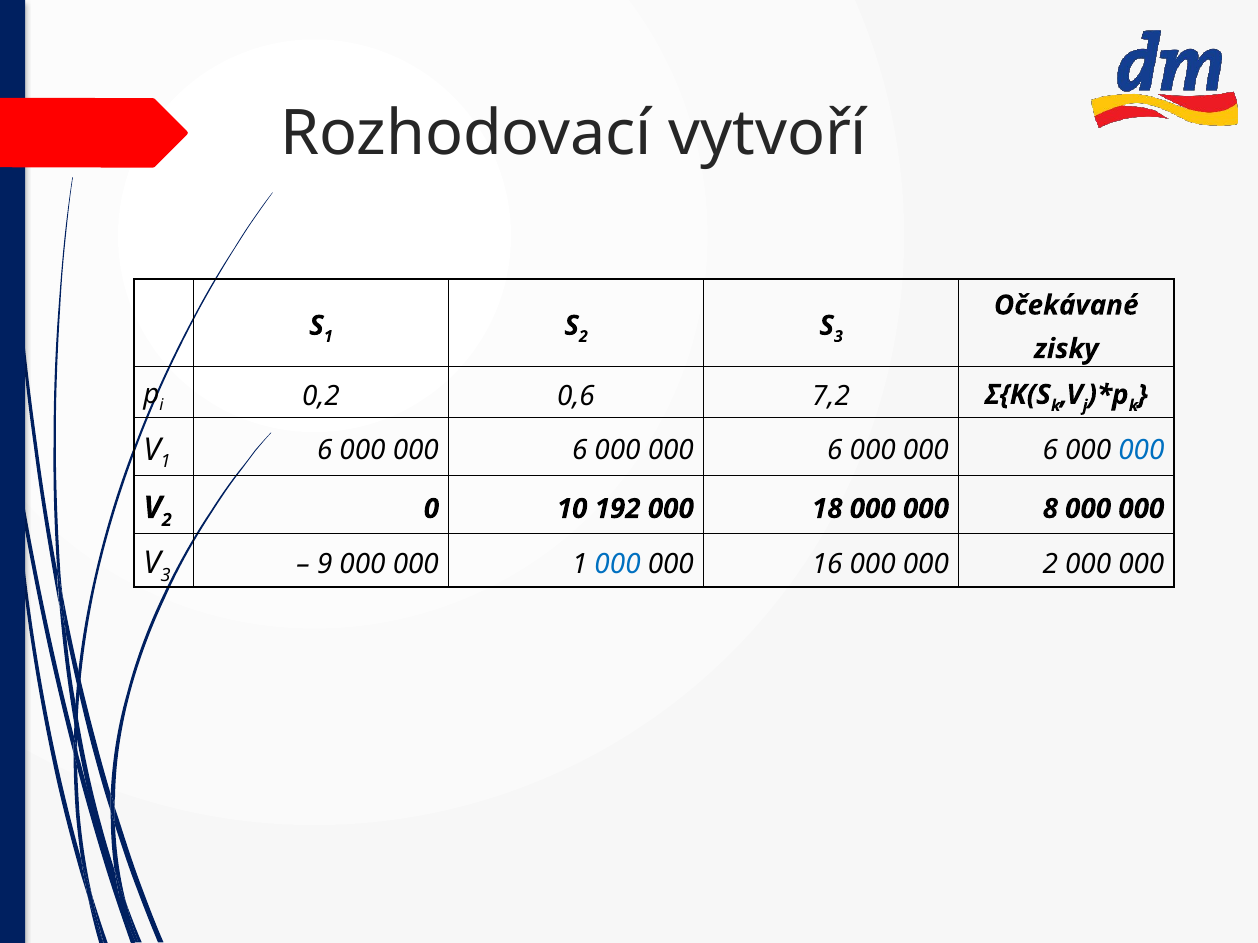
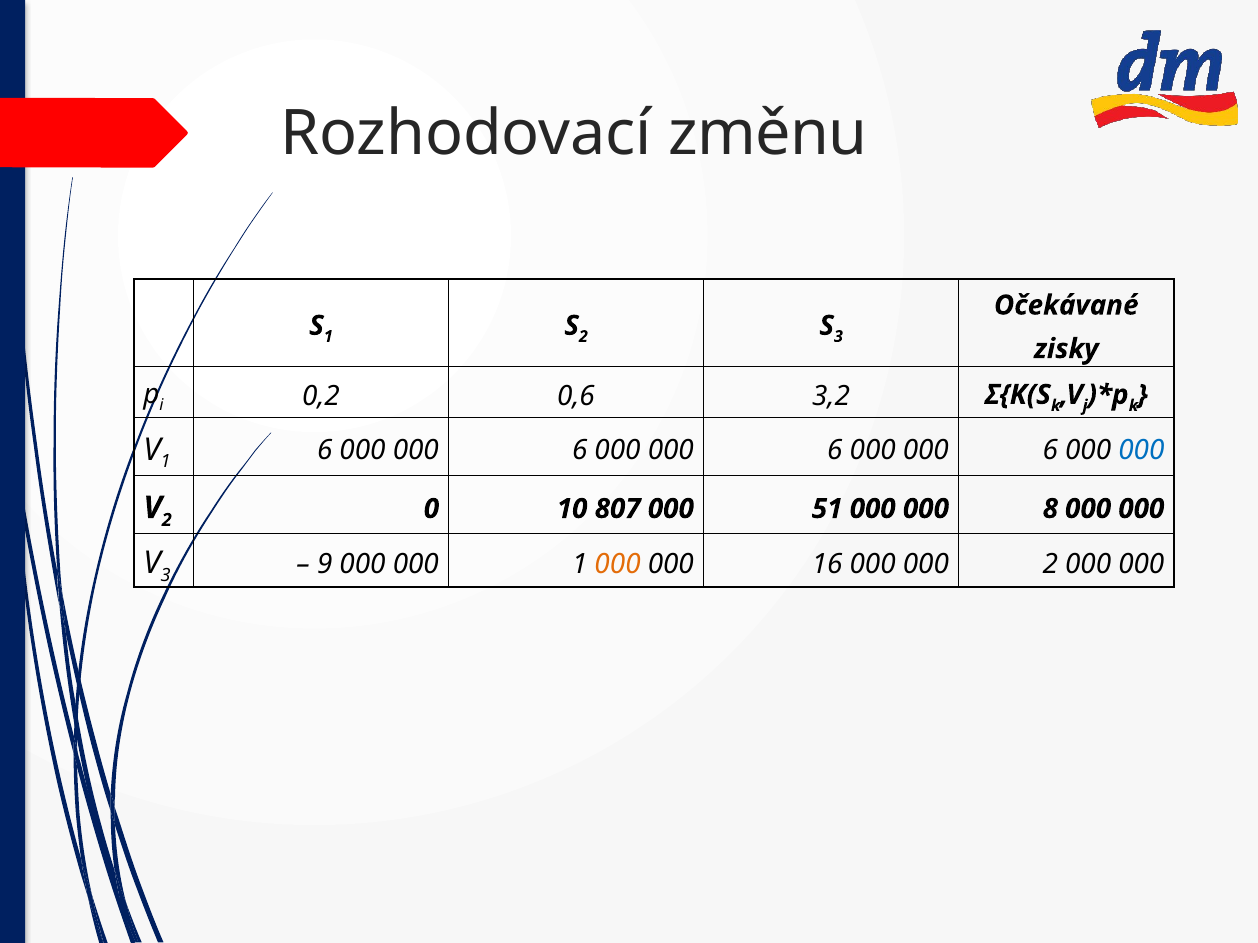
vytvoří: vytvoří -> změnu
7,2: 7,2 -> 3,2
192: 192 -> 807
18: 18 -> 51
000 at (618, 565) colour: blue -> orange
